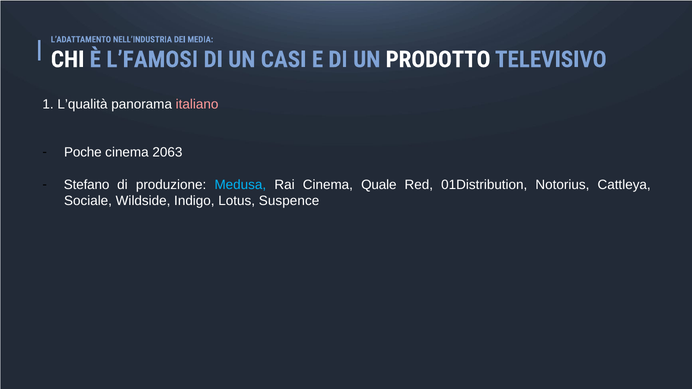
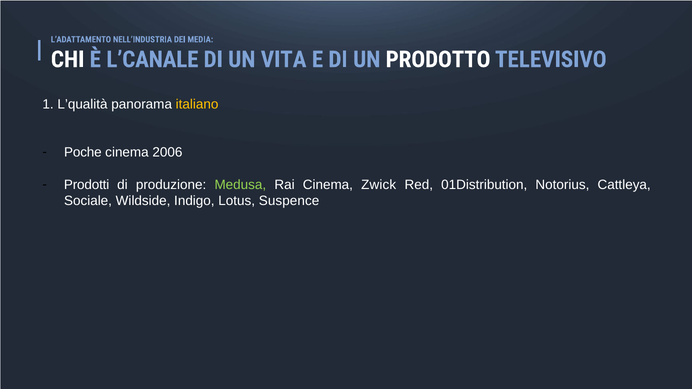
L’FAMOSI: L’FAMOSI -> L’CANALE
CASI: CASI -> VITA
italiano colour: pink -> yellow
2063: 2063 -> 2006
Stefano: Stefano -> Prodotti
Medusa colour: light blue -> light green
Quale: Quale -> Zwick
